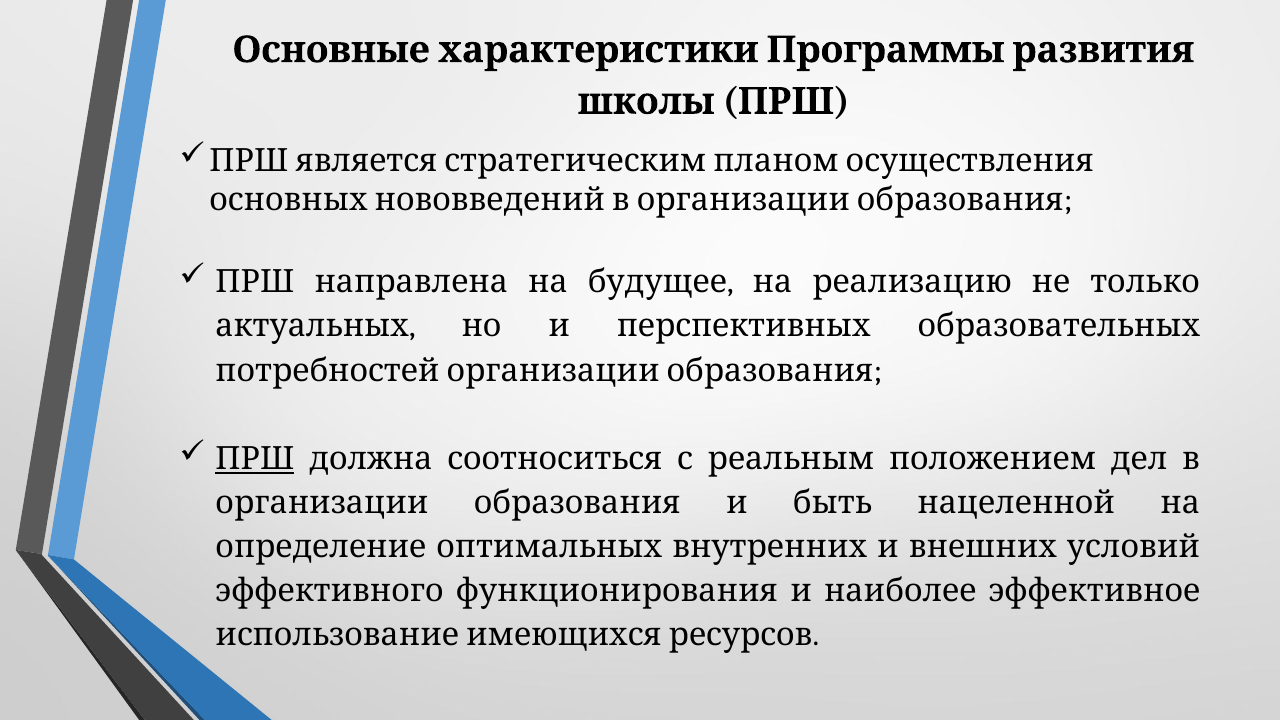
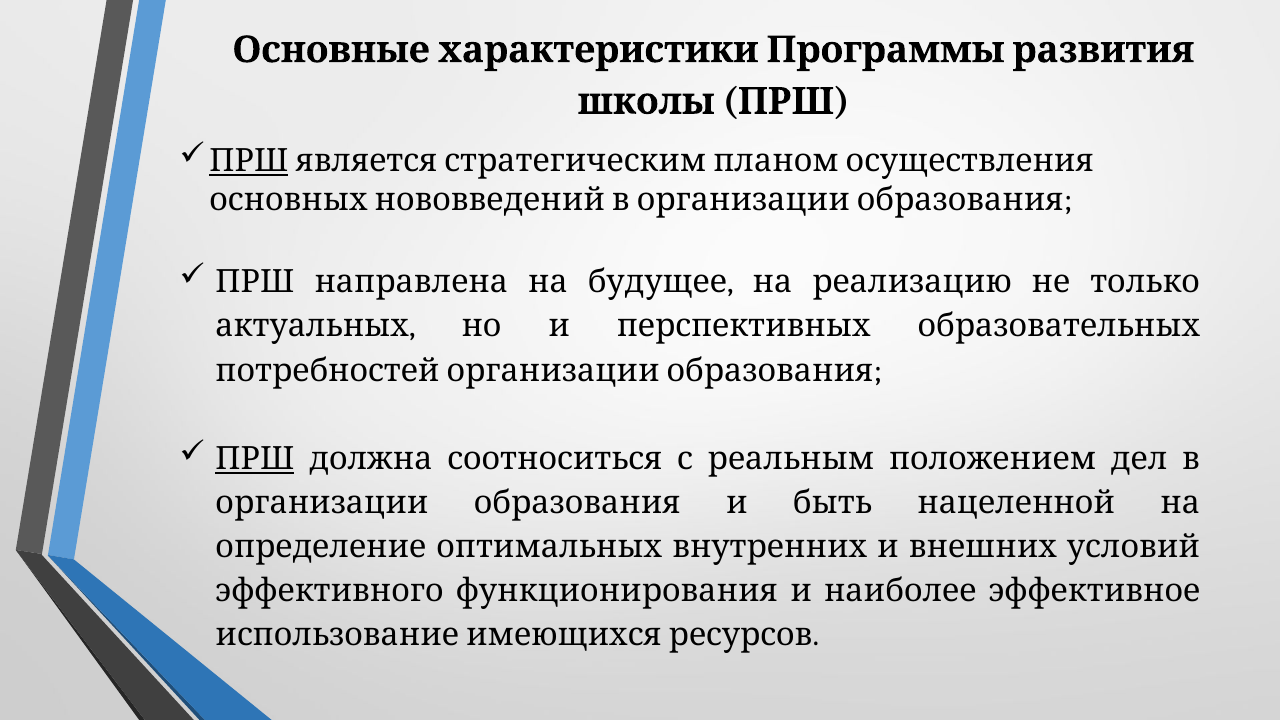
ПРШ at (249, 161) underline: none -> present
